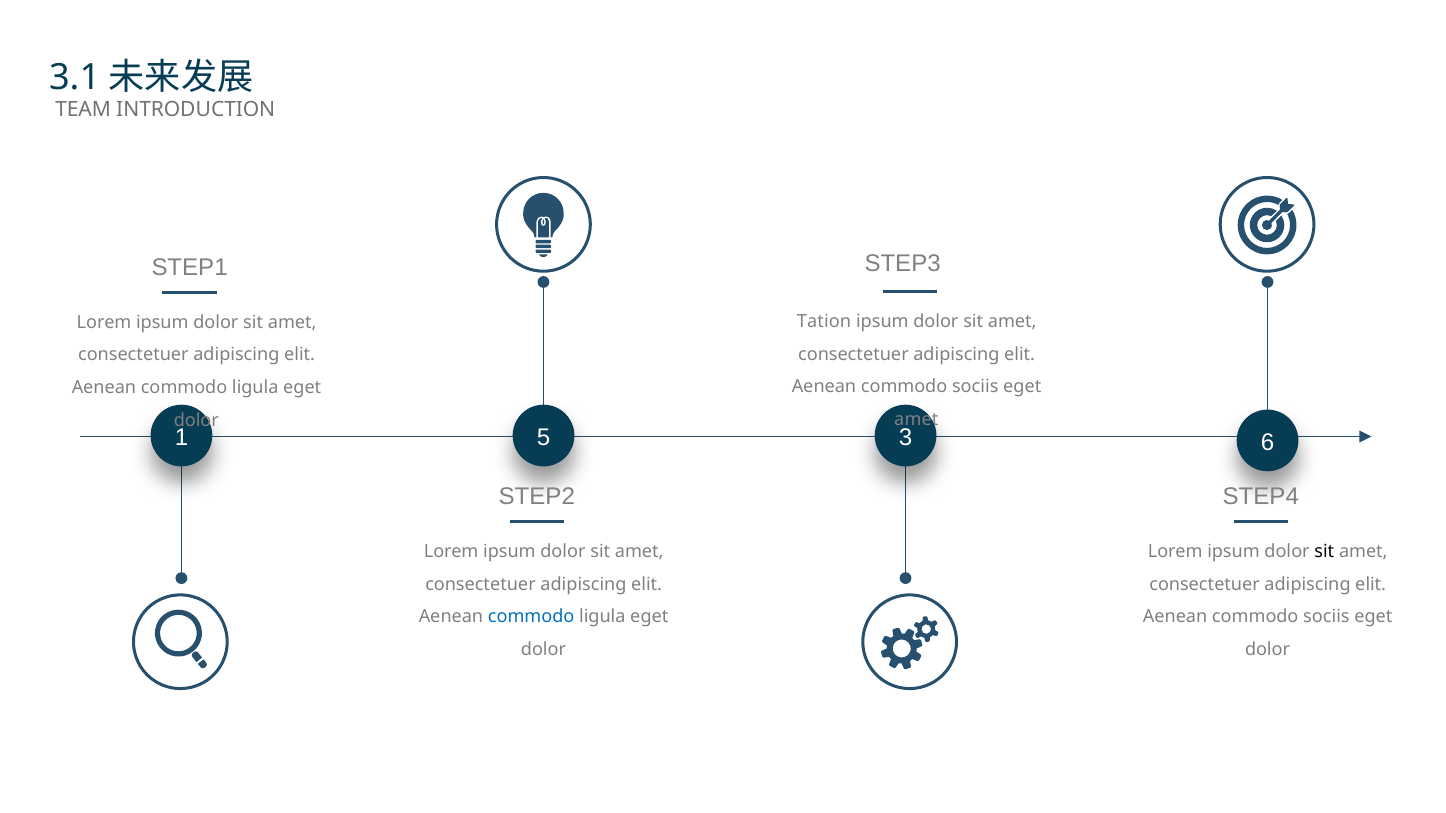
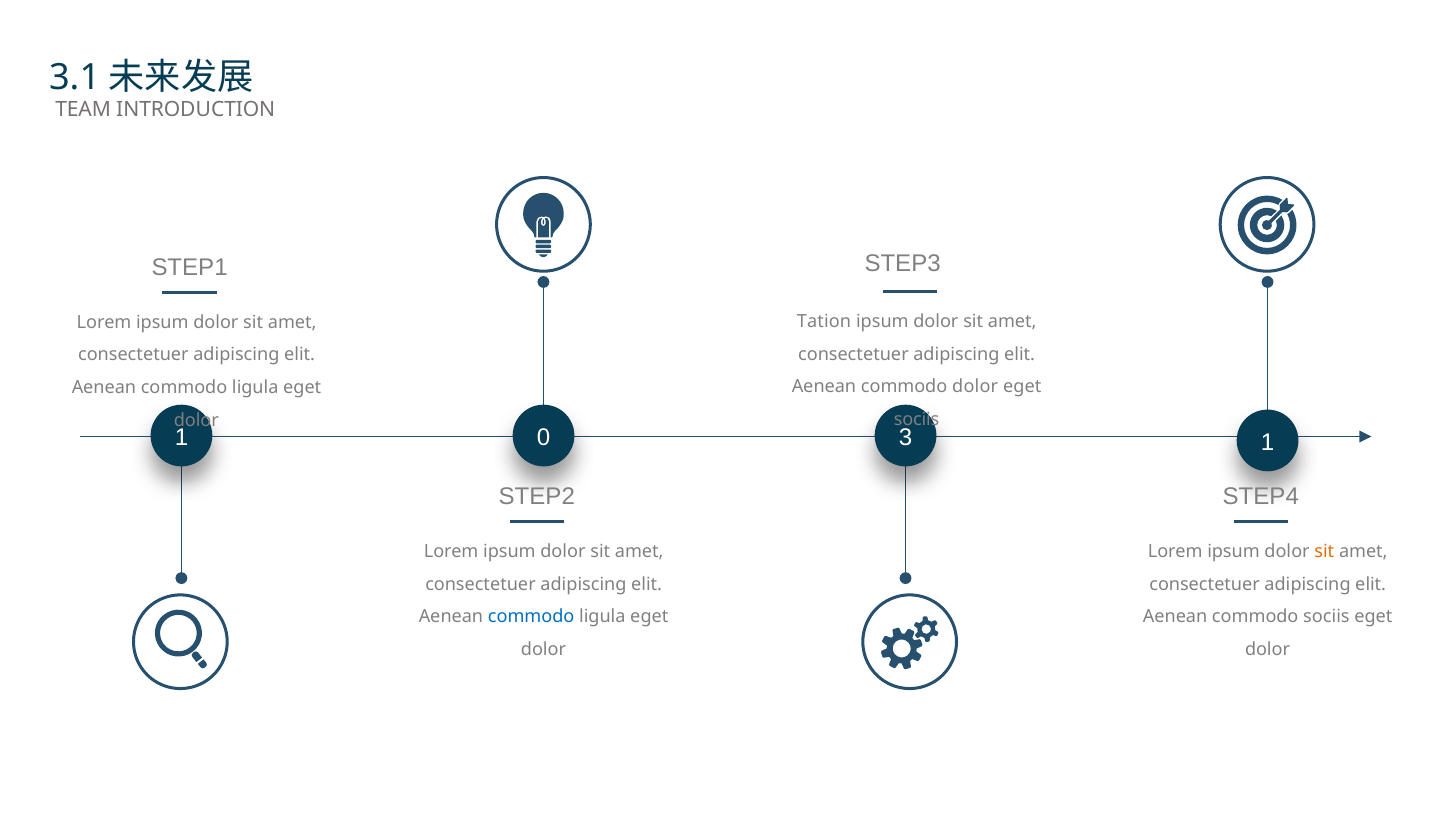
sociis at (975, 387): sociis -> dolor
amet at (916, 420): amet -> sociis
5: 5 -> 0
3 6: 6 -> 1
sit at (1324, 552) colour: black -> orange
